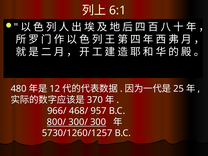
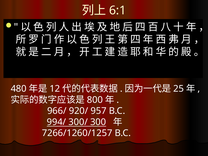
370: 370 -> 800
468/: 468/ -> 920/
800/: 800/ -> 994/
5730/1260/1257: 5730/1260/1257 -> 7266/1260/1257
